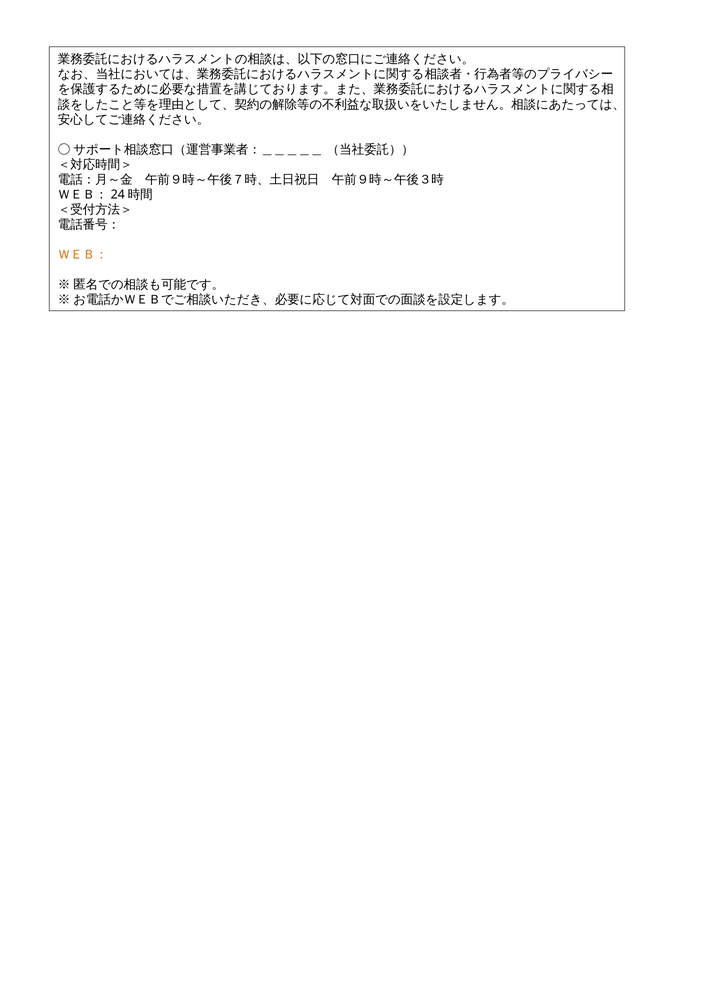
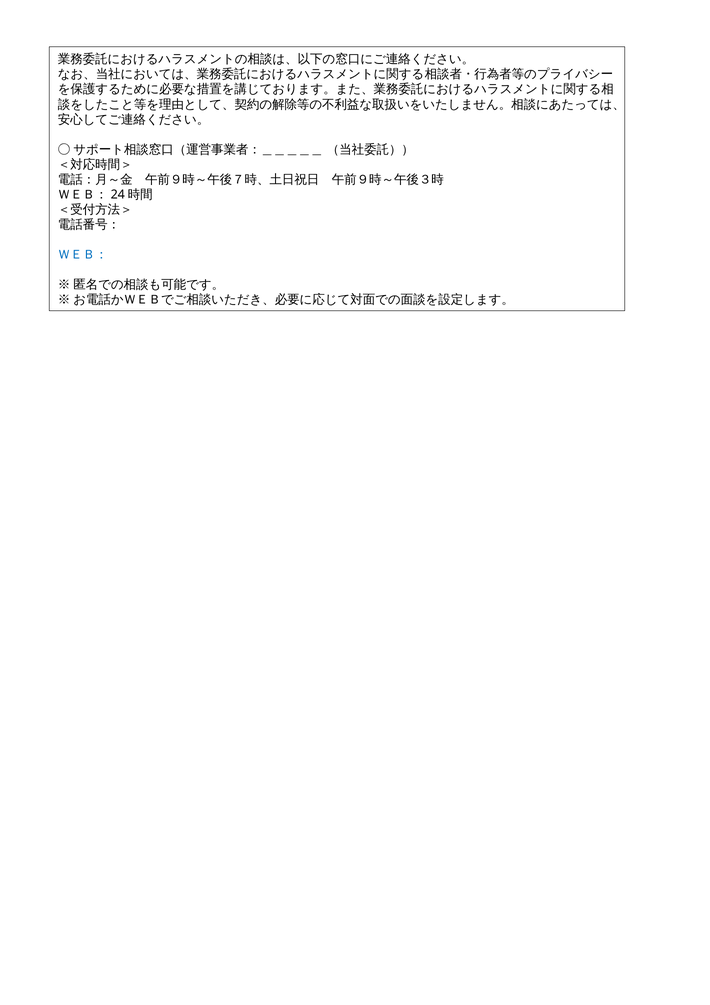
ＷＥＢ： colour: orange -> blue
